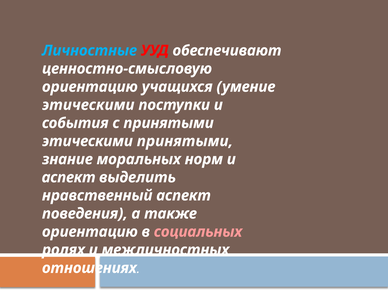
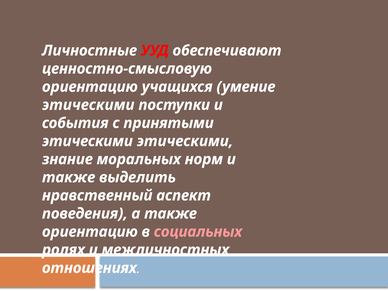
Личностные colour: light blue -> white
этическими принятыми: принятыми -> этическими
аспект at (69, 177): аспект -> также
